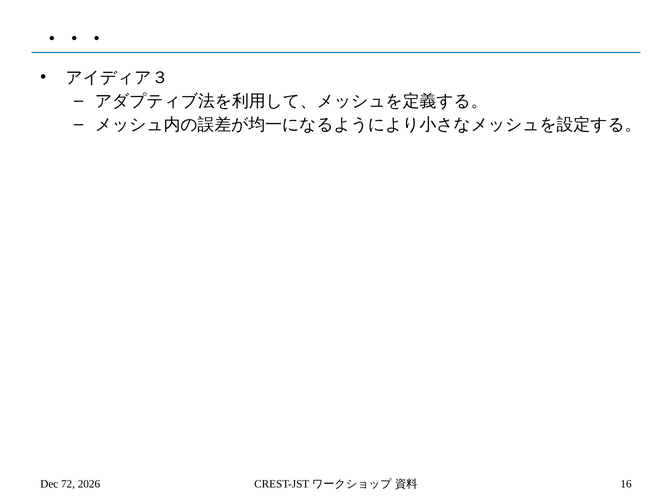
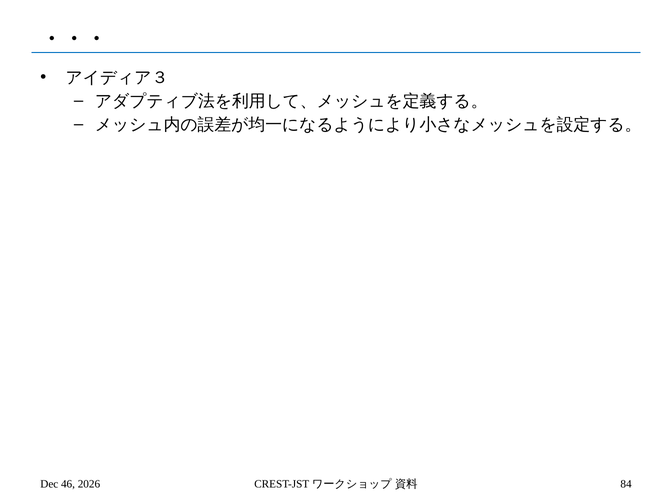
72: 72 -> 46
16: 16 -> 84
